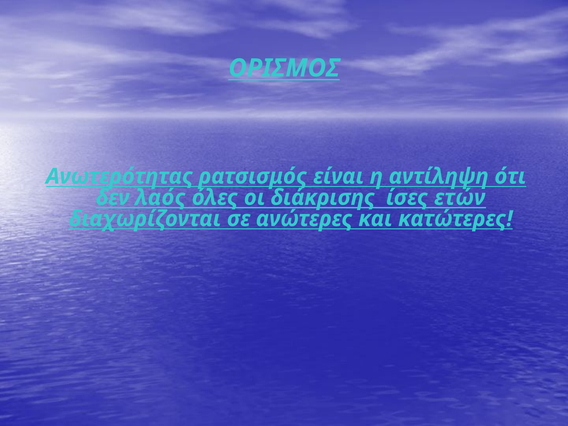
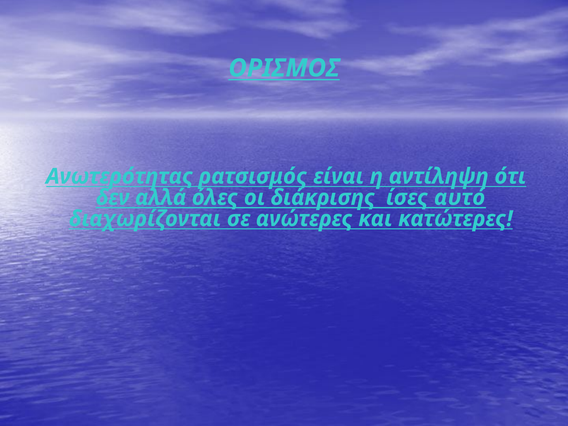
λαός: λαός -> αλλά
ετών: ετών -> αυτό
